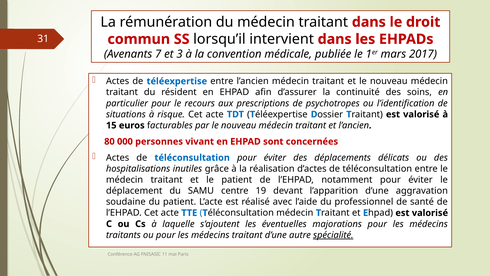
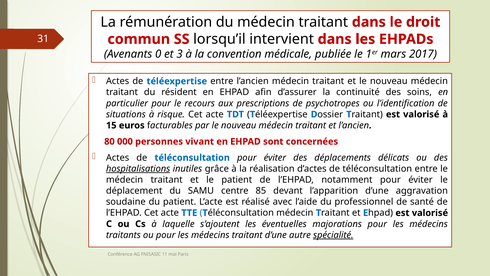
7: 7 -> 0
hospitalisations underline: none -> present
19: 19 -> 85
